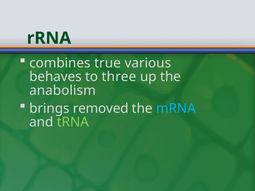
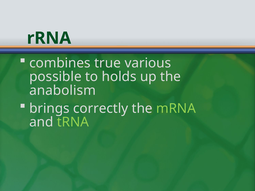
behaves: behaves -> possible
three: three -> holds
removed: removed -> correctly
mRNA colour: light blue -> light green
